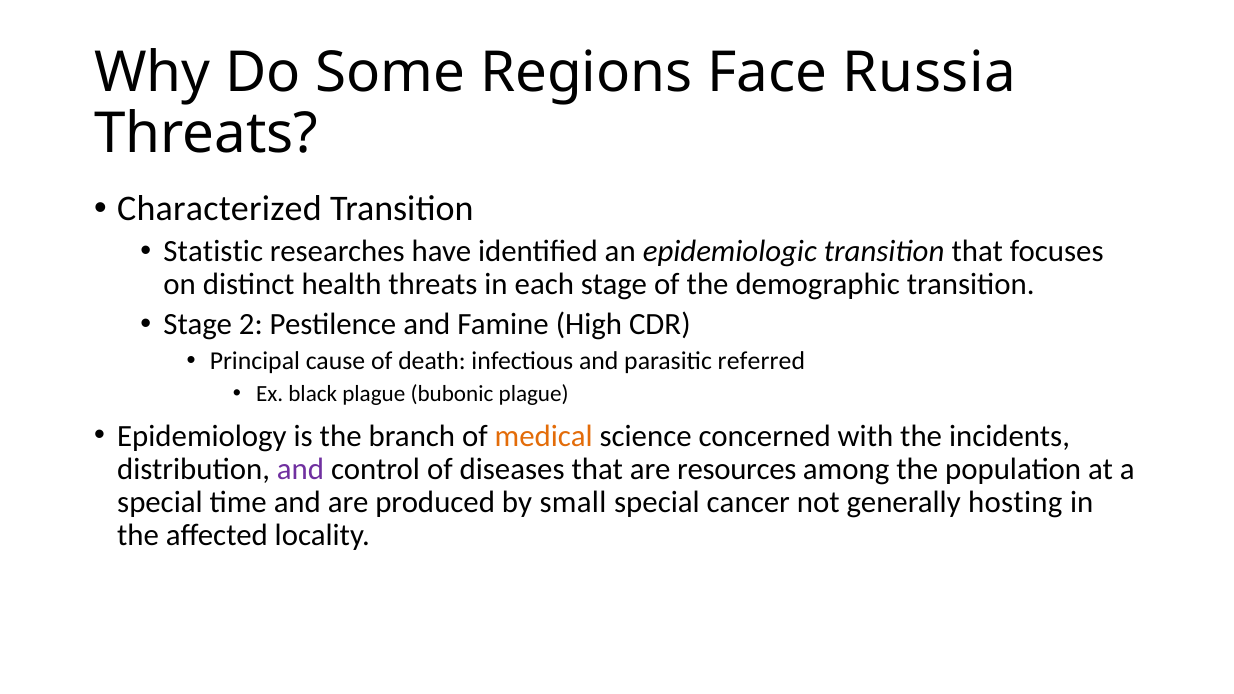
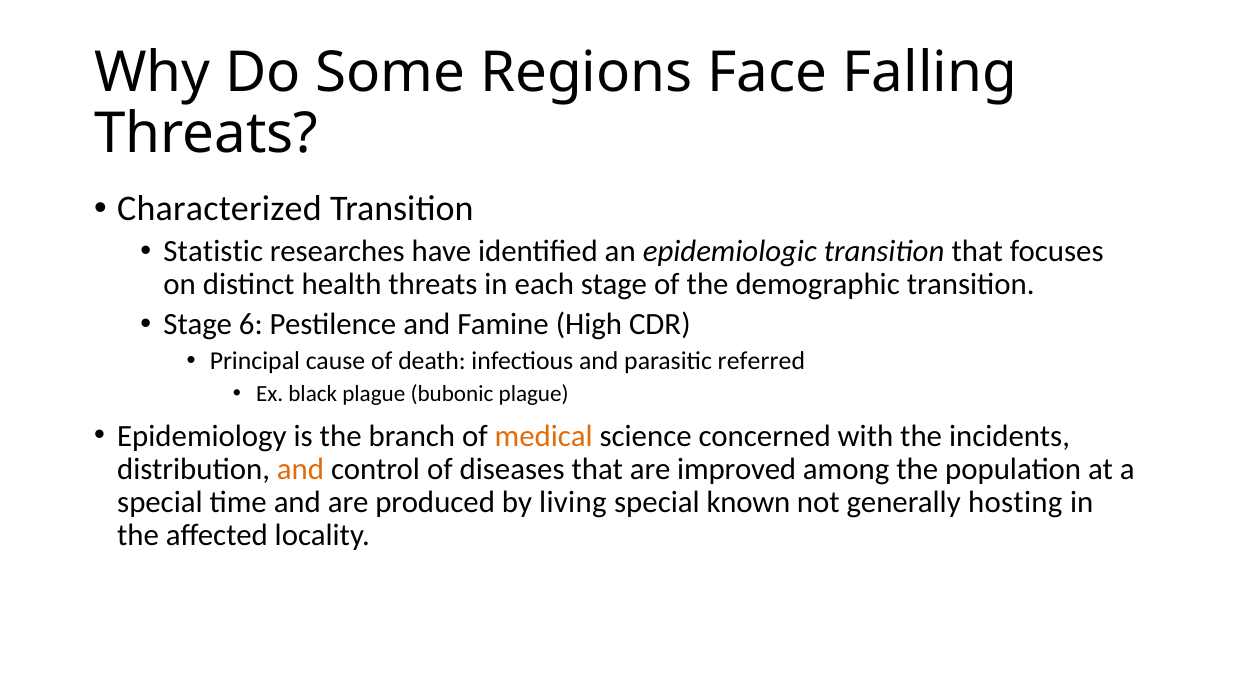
Russia: Russia -> Falling
2: 2 -> 6
and at (301, 469) colour: purple -> orange
resources: resources -> improved
small: small -> living
cancer: cancer -> known
